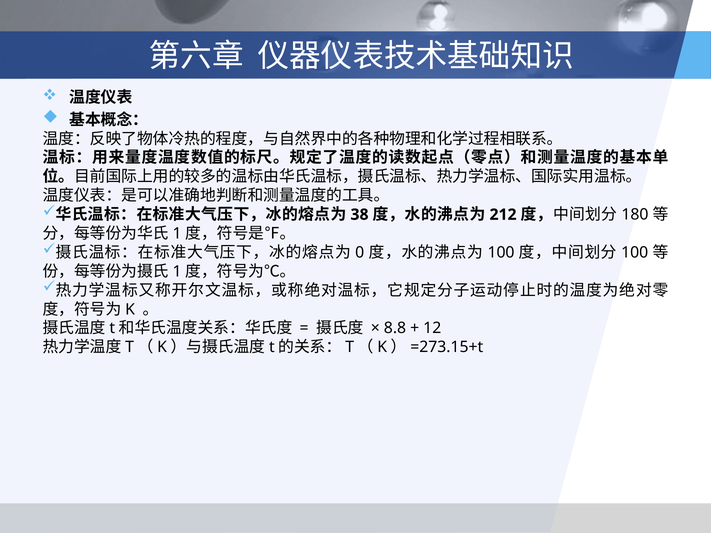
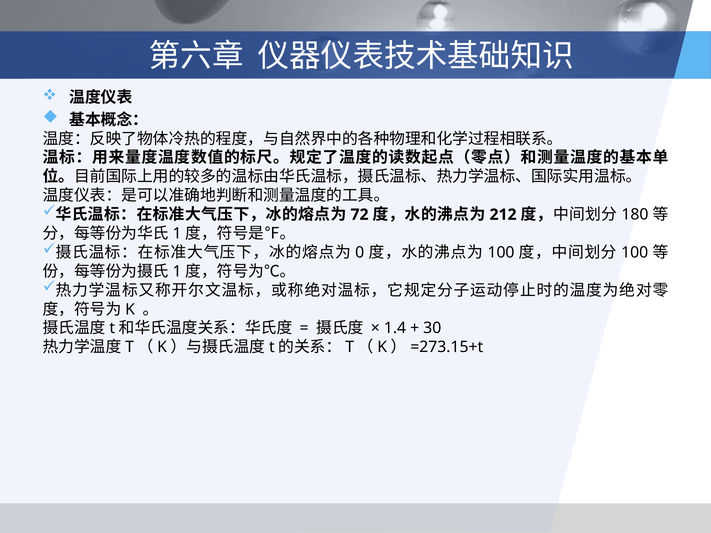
38: 38 -> 72
8.8: 8.8 -> 1.4
12: 12 -> 30
